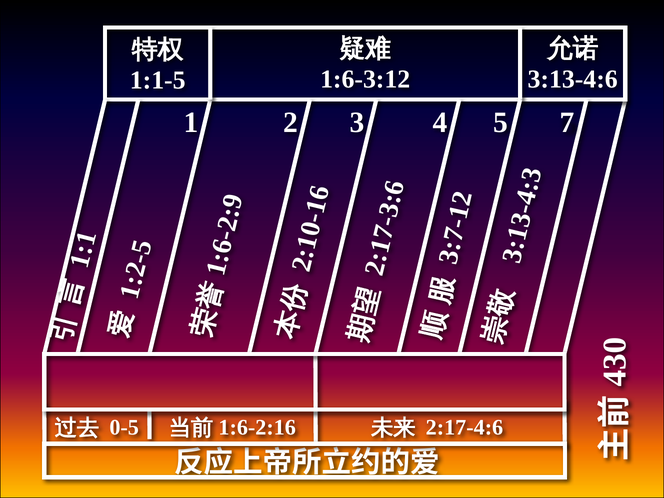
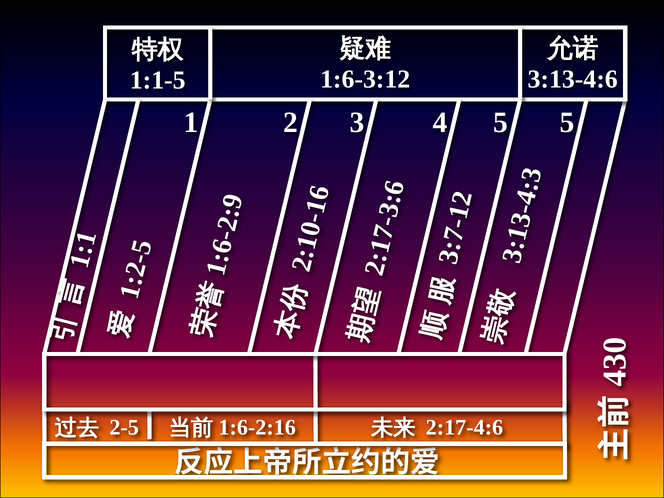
5 7: 7 -> 5
0-5: 0-5 -> 2-5
